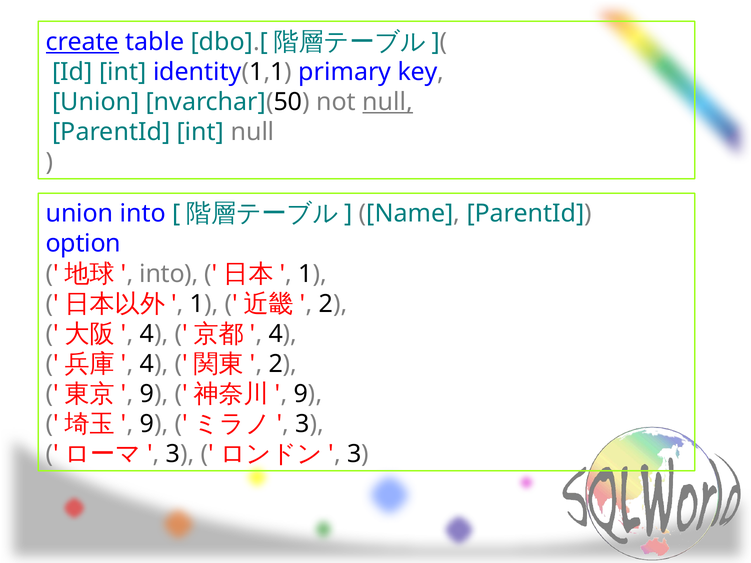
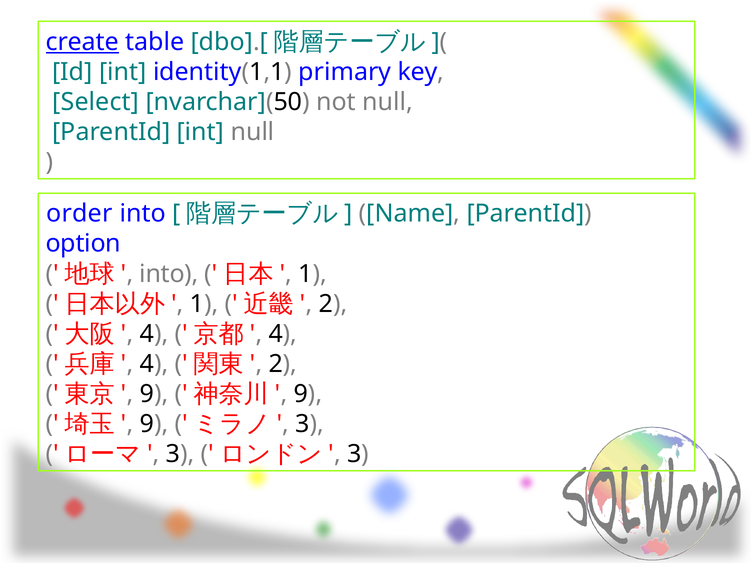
Union at (96, 102): Union -> Select
null at (388, 102) underline: present -> none
union at (80, 214): union -> order
